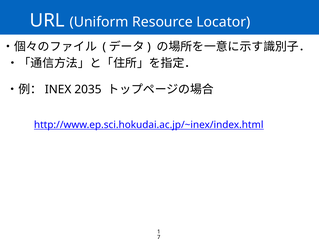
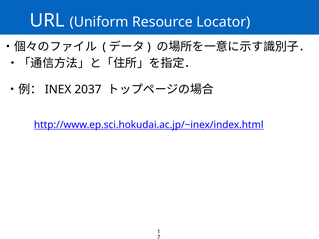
2035: 2035 -> 2037
